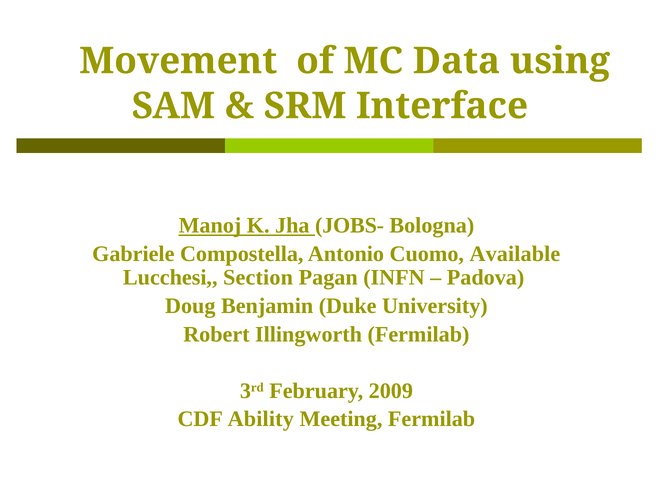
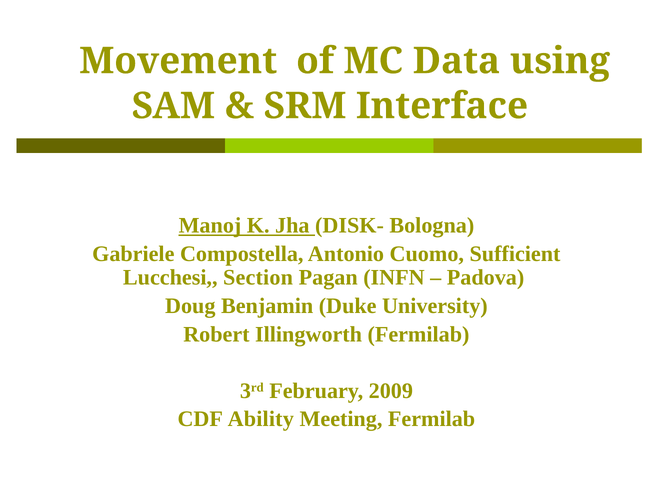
JOBS-: JOBS- -> DISK-
Available: Available -> Sufficient
